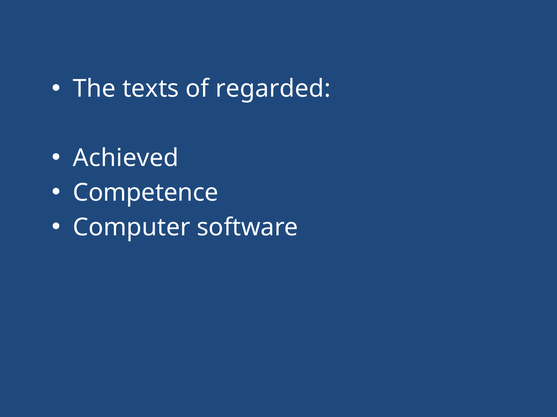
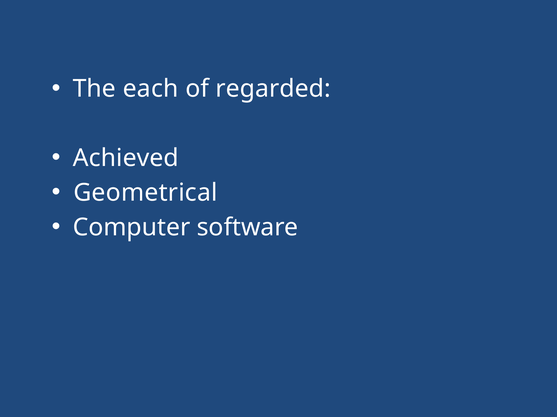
texts: texts -> each
Competence: Competence -> Geometrical
